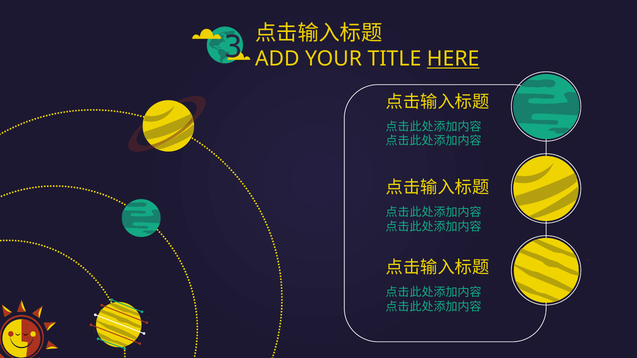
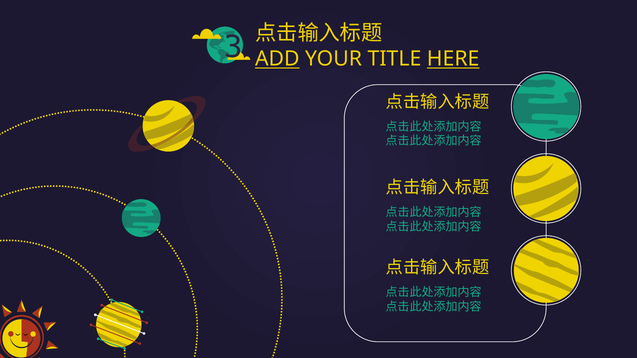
ADD underline: none -> present
